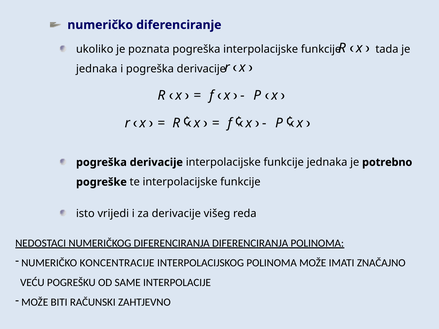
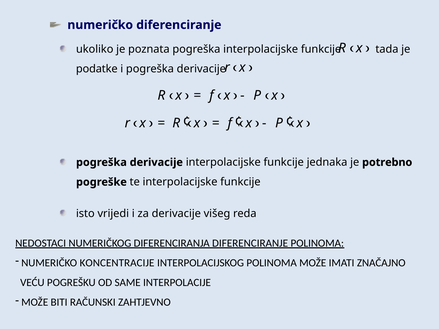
jednaka at (97, 69): jednaka -> podatke
DIFERENCIRANJA DIFERENCIRANJA: DIFERENCIRANJA -> DIFERENCIRANJE
